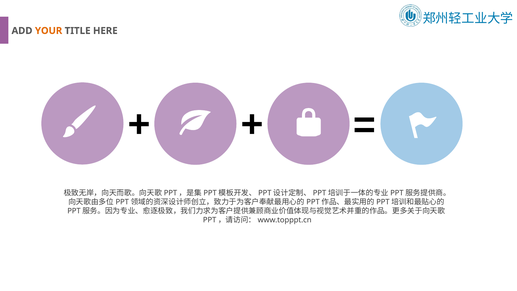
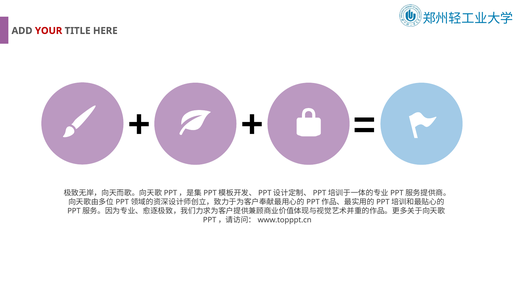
YOUR colour: orange -> red
